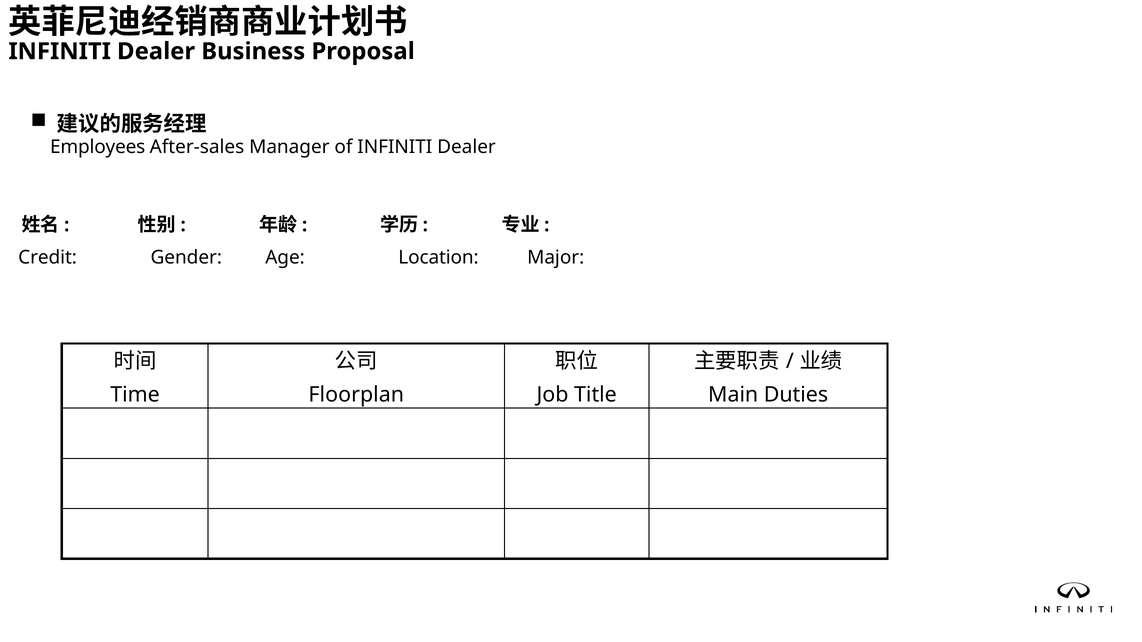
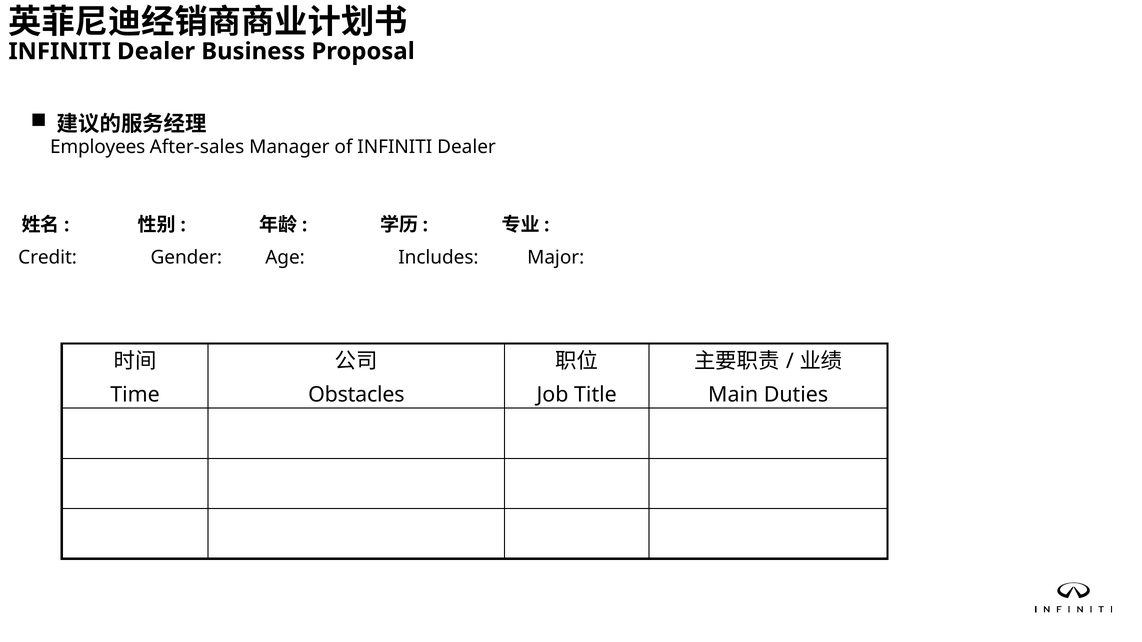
Location: Location -> Includes
Floorplan: Floorplan -> Obstacles
